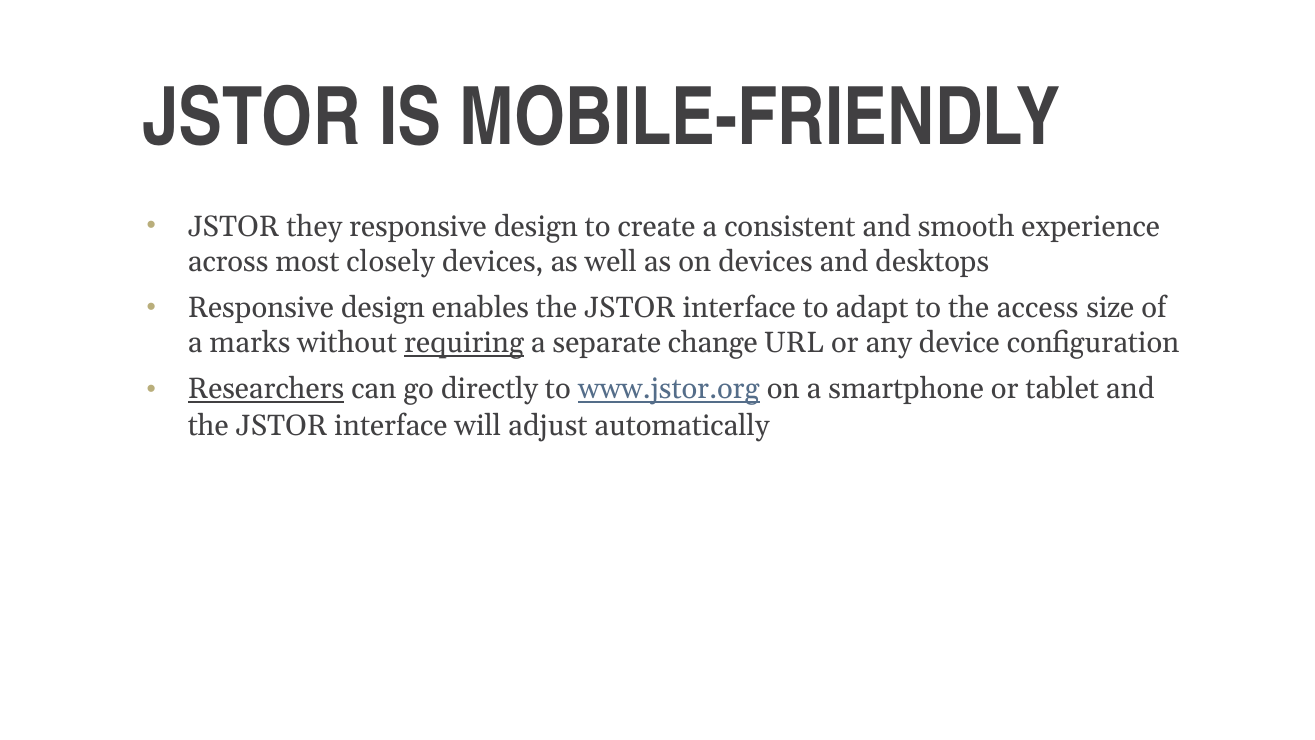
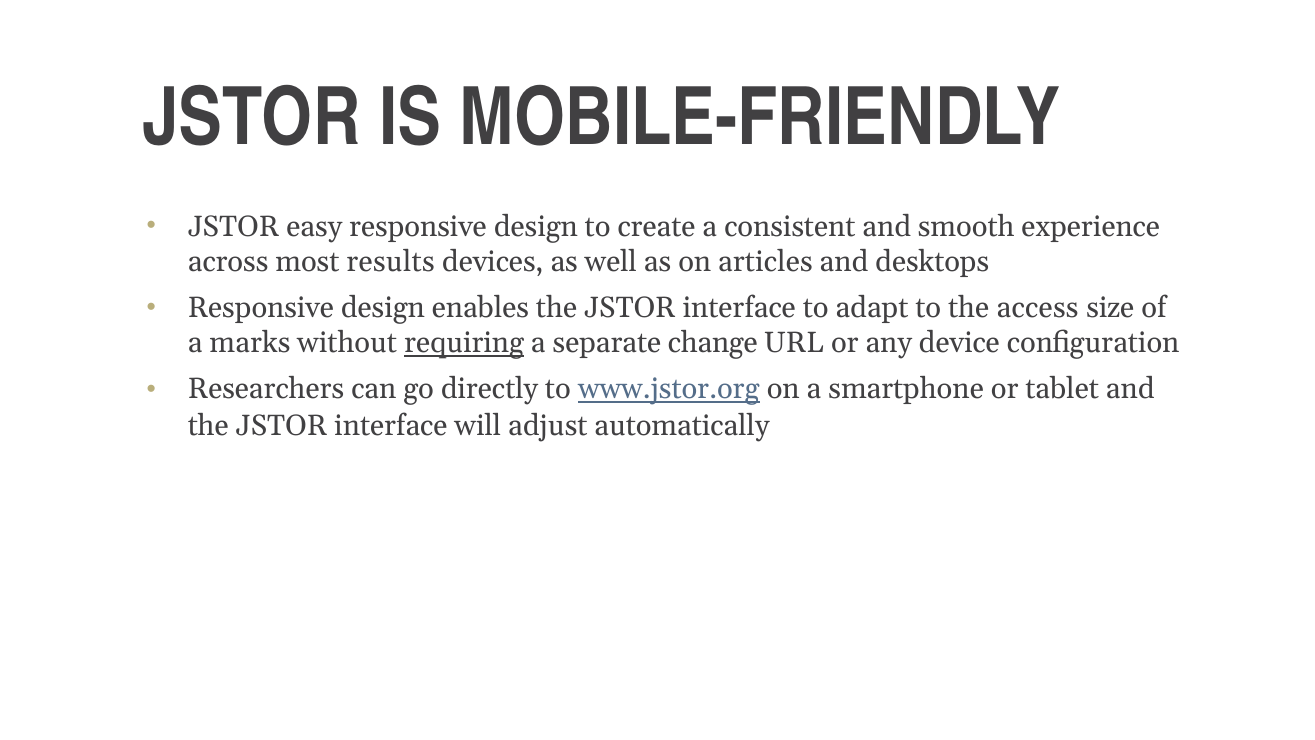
they: they -> easy
closely: closely -> results
on devices: devices -> articles
Researchers underline: present -> none
